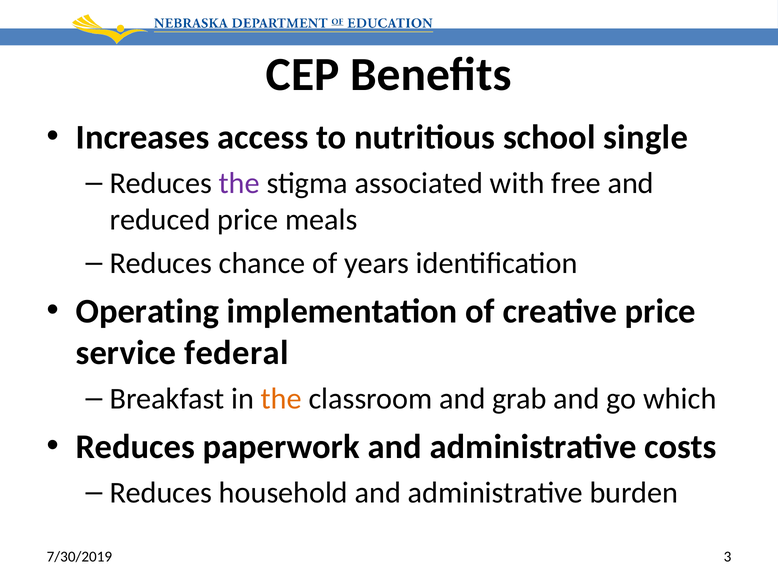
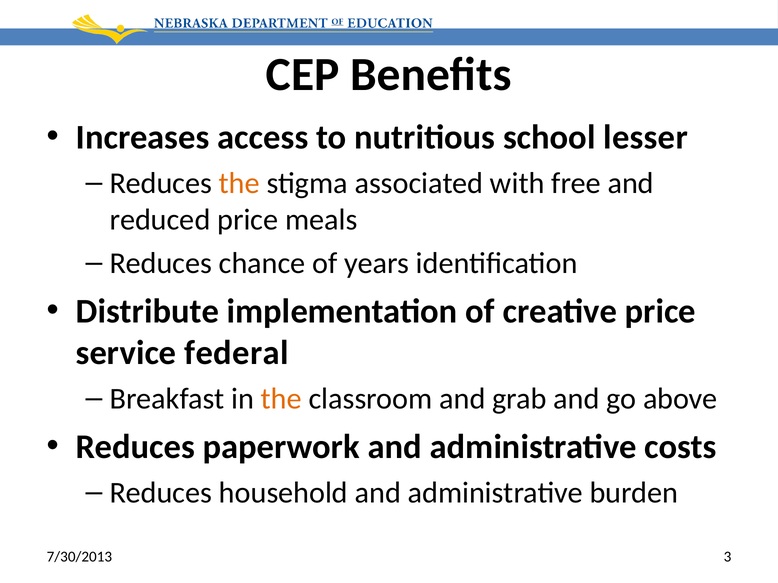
single: single -> lesser
the at (239, 183) colour: purple -> orange
Operating: Operating -> Distribute
which: which -> above
7/30/2019: 7/30/2019 -> 7/30/2013
